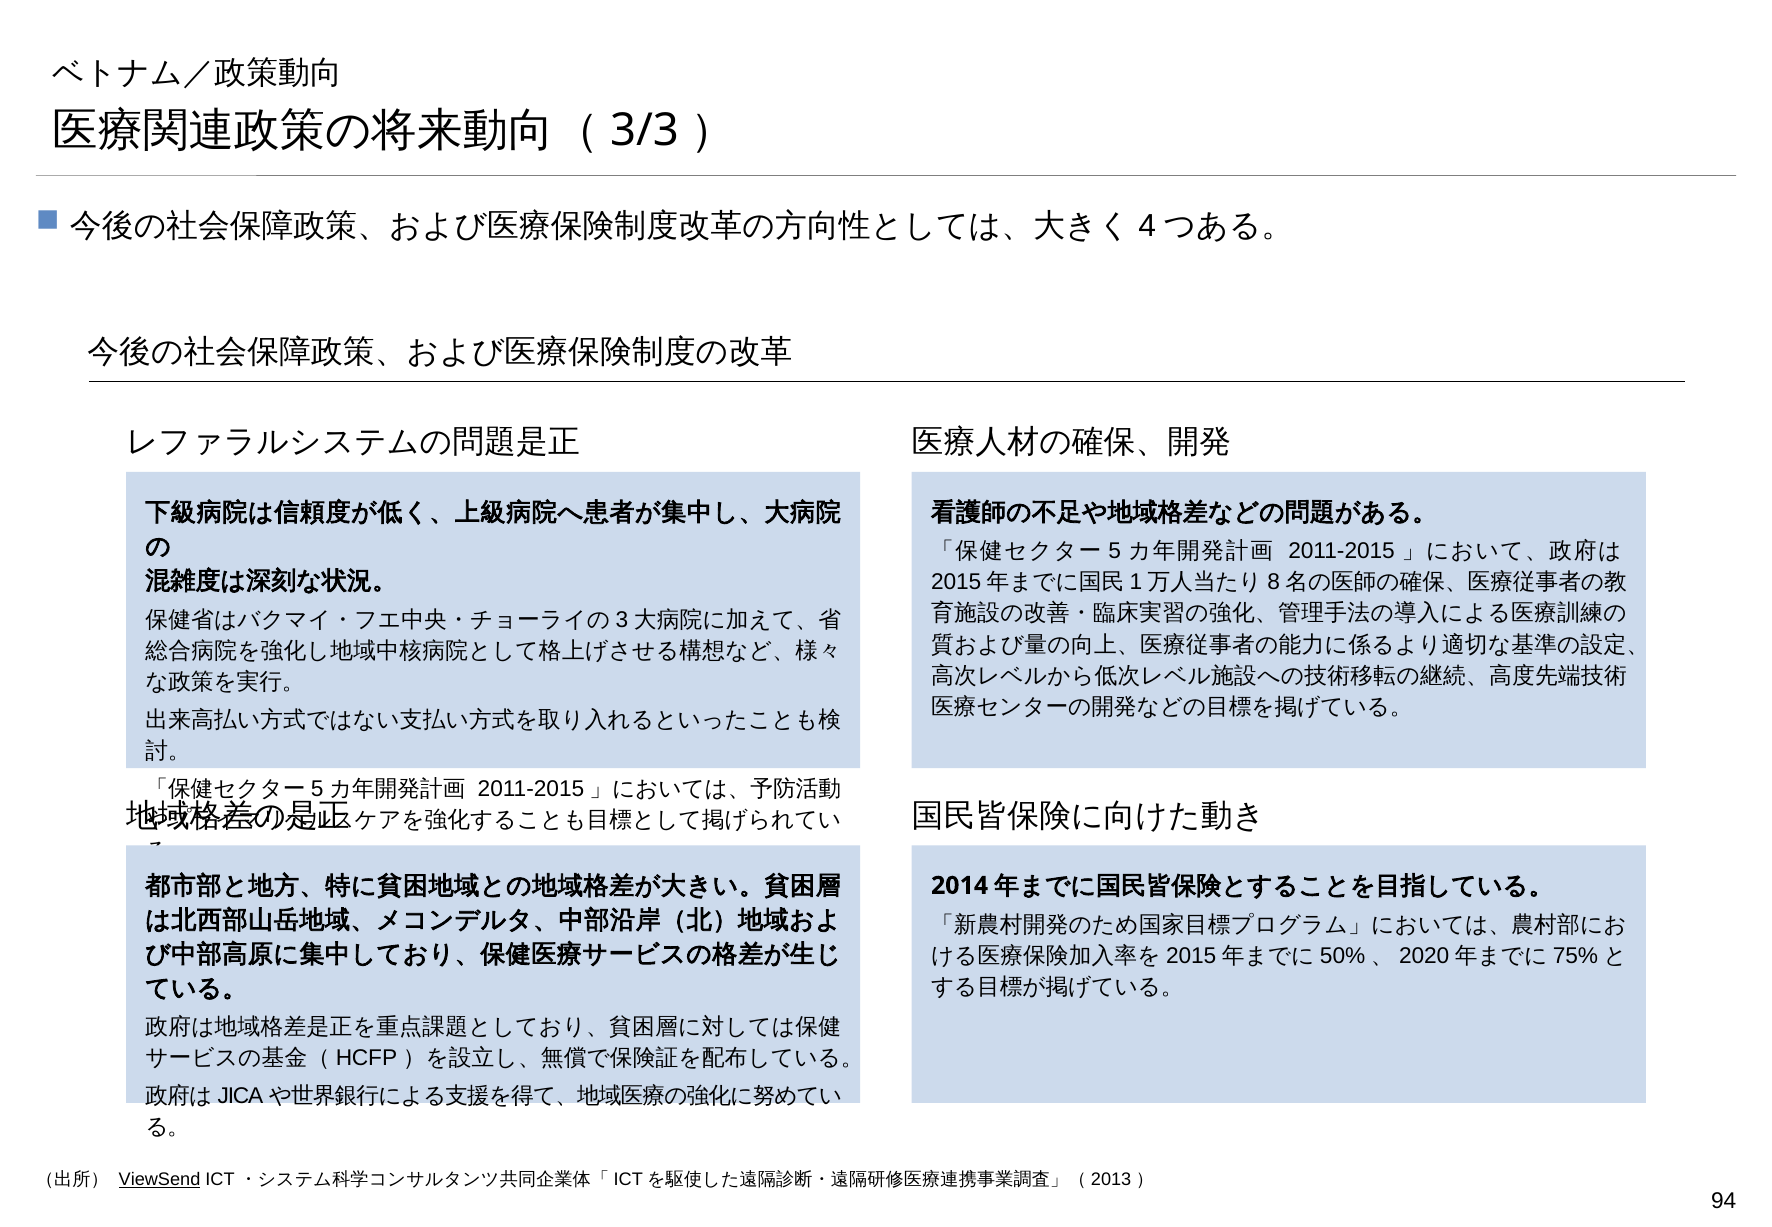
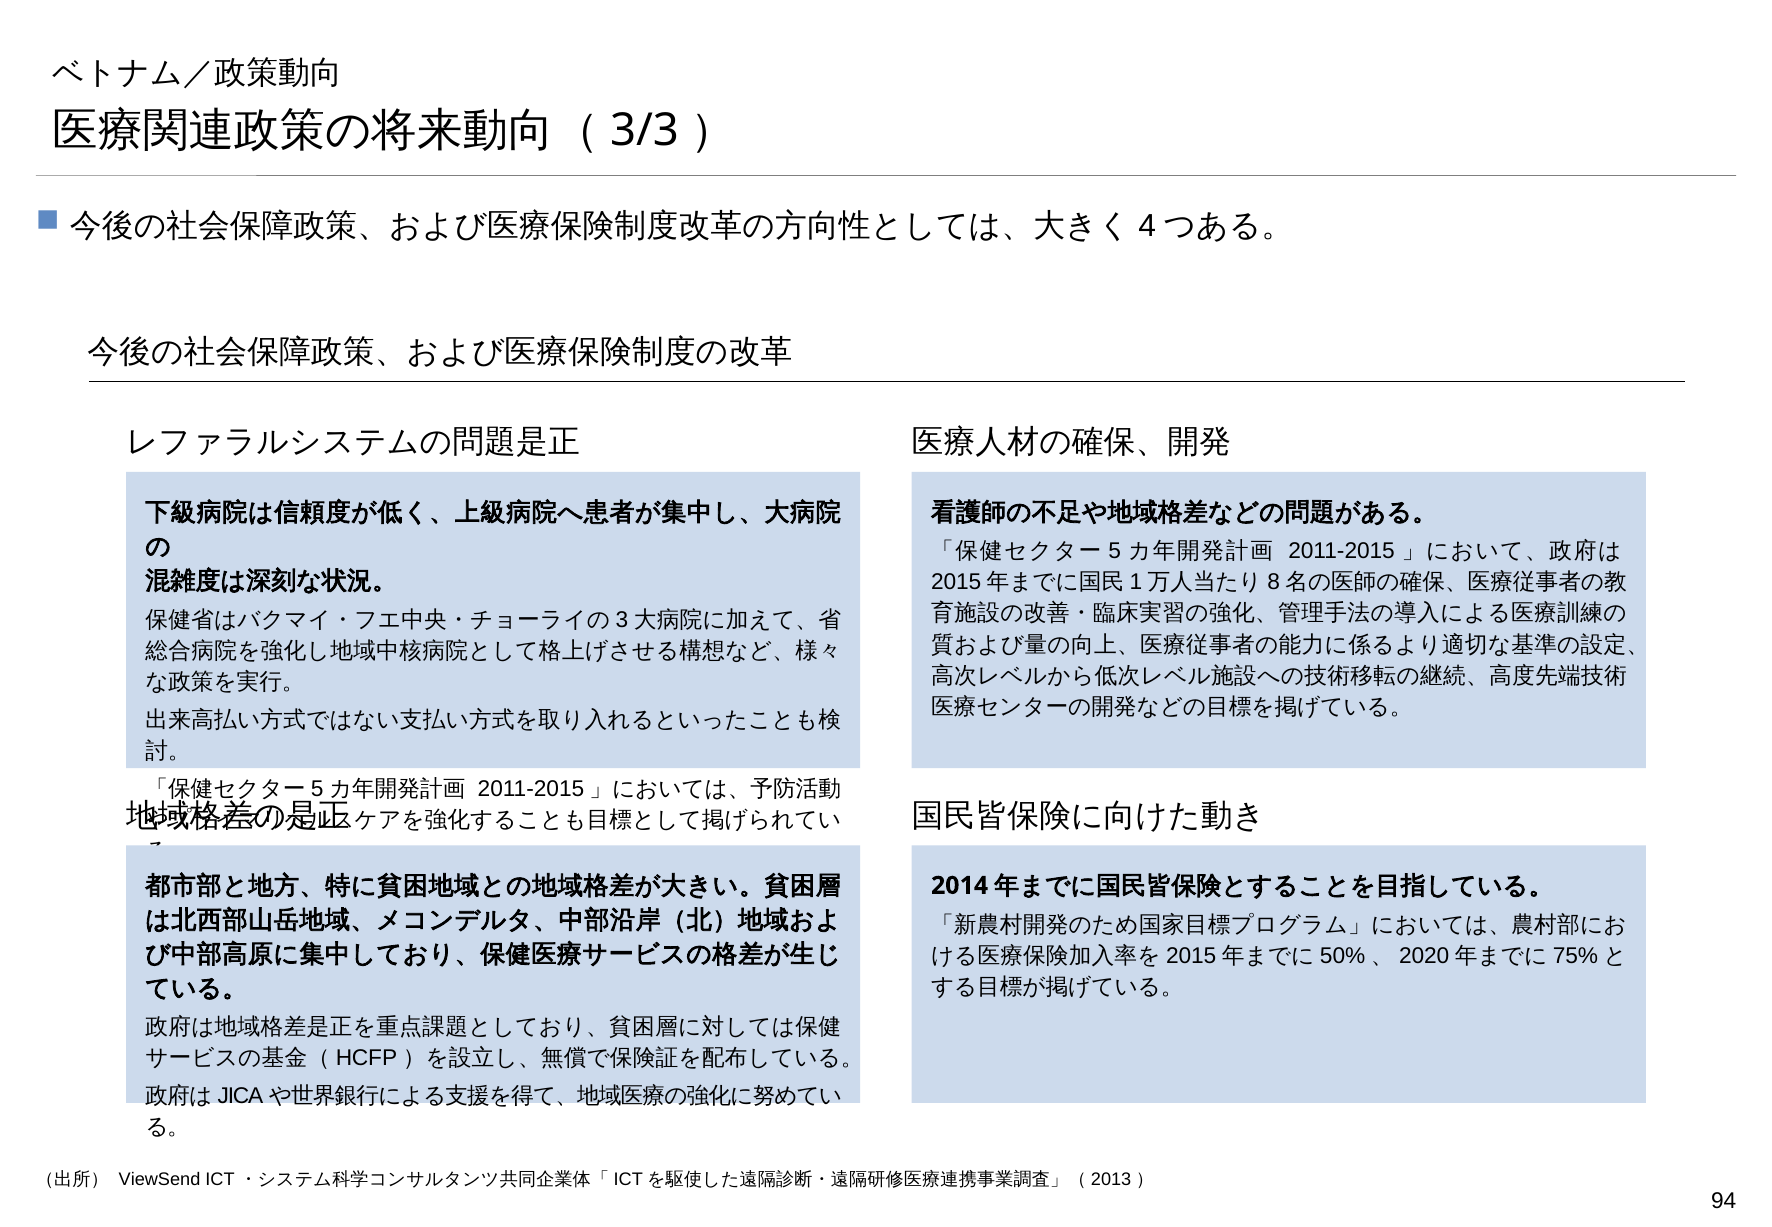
ViewSend underline: present -> none
